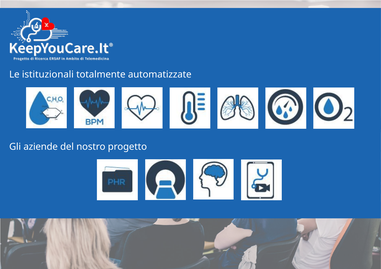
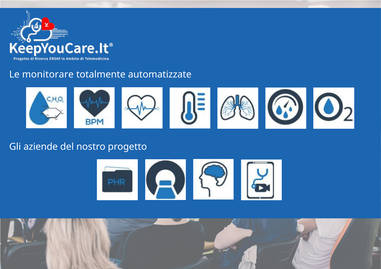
istituzionali: istituzionali -> monitorare
